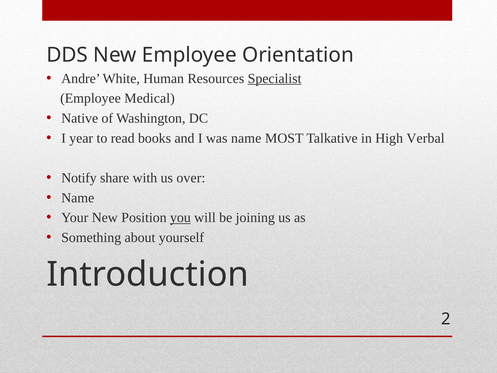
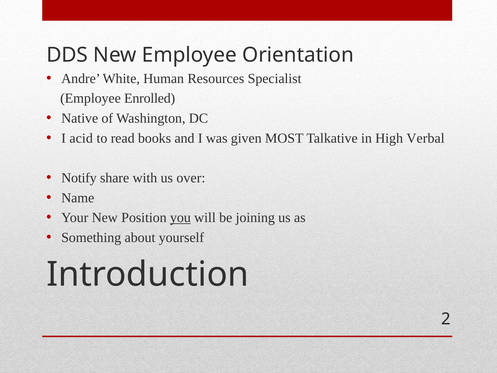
Specialist underline: present -> none
Medical: Medical -> Enrolled
year: year -> acid
was name: name -> given
